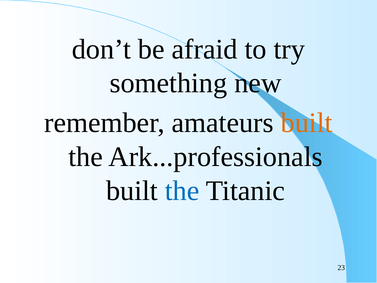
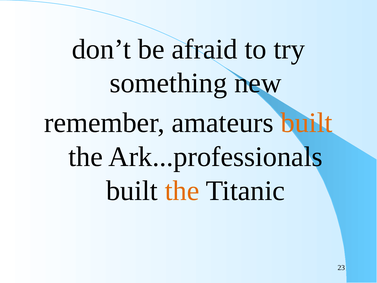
the at (182, 190) colour: blue -> orange
